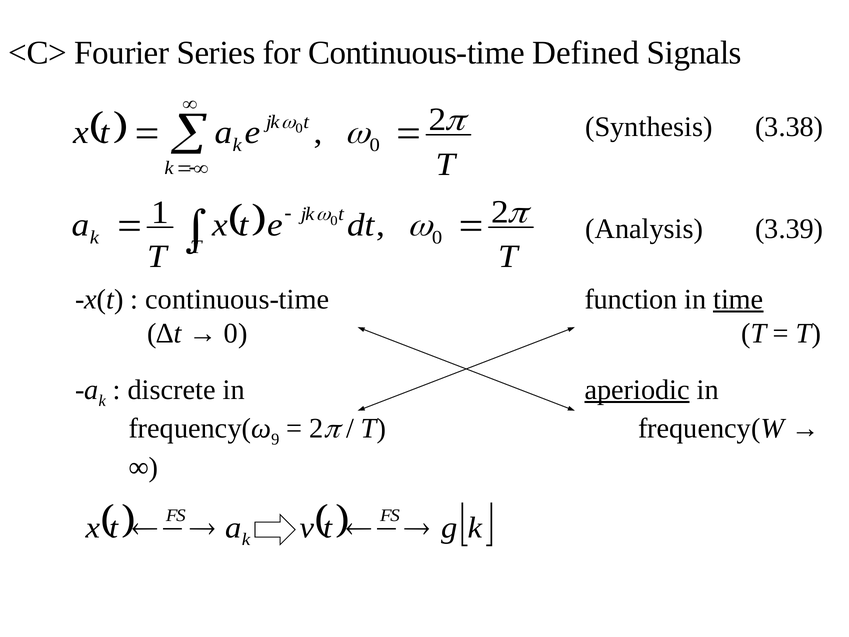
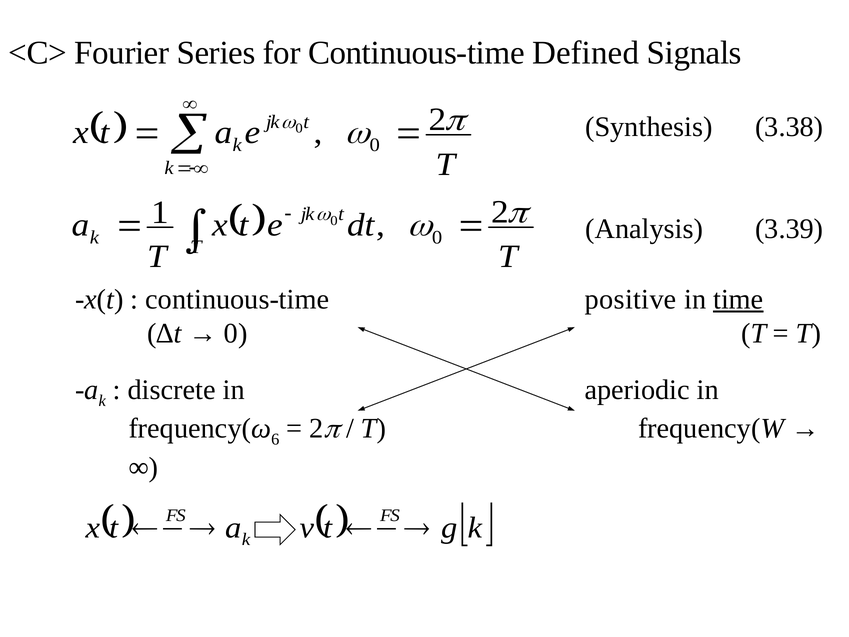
function: function -> positive
aperiodic underline: present -> none
9: 9 -> 6
